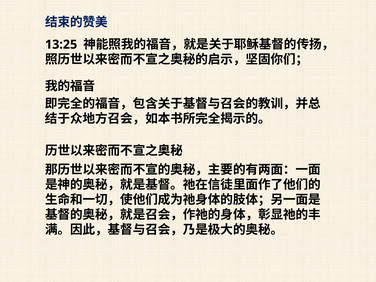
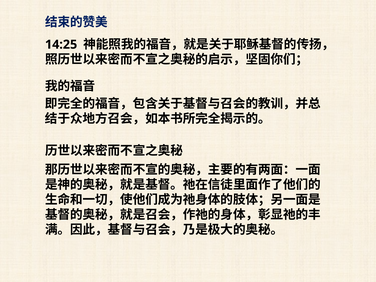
13:25: 13:25 -> 14:25
